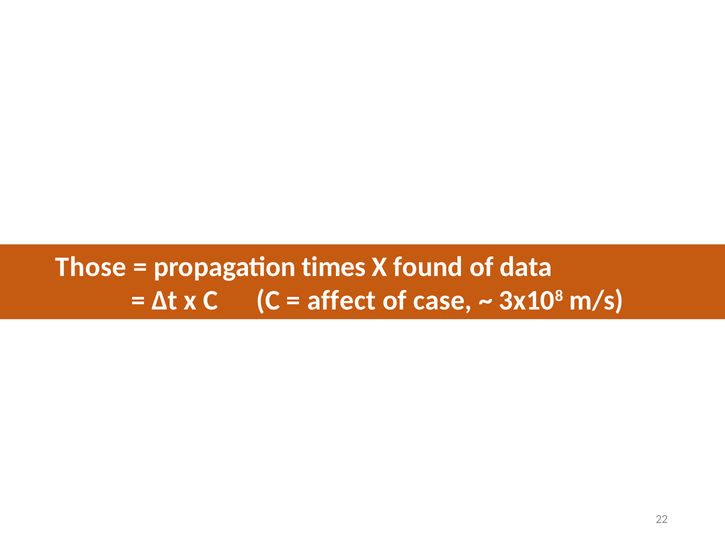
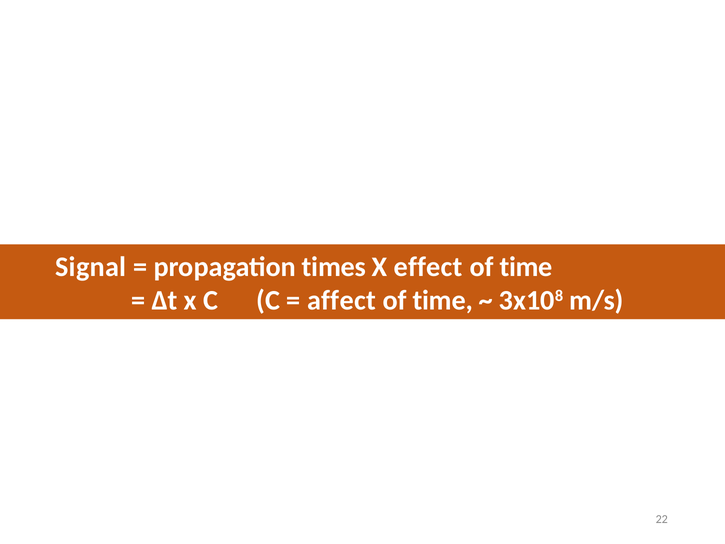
Those: Those -> Signal
found: found -> effect
data at (526, 267): data -> time
case at (443, 301): case -> time
